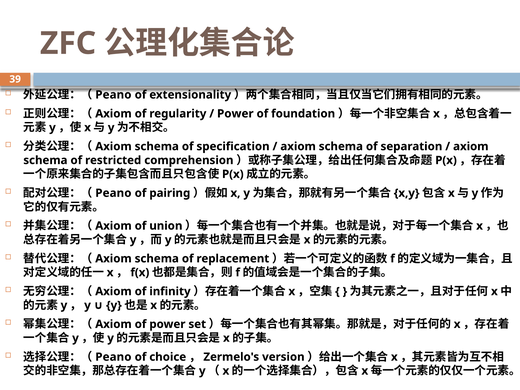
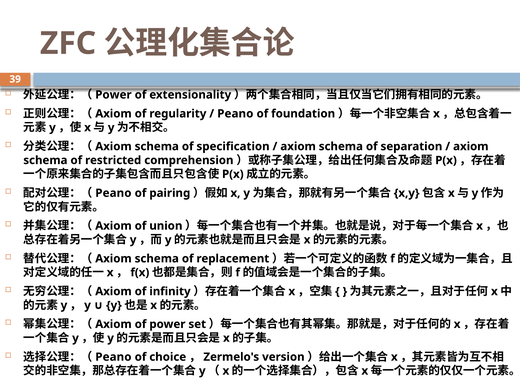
Peano at (113, 95): Peano -> Power
Power at (235, 114): Power -> Peano
